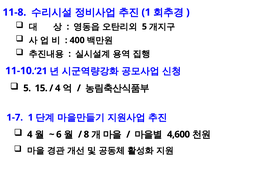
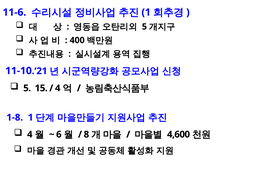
11-8: 11-8 -> 11-6
1-7: 1-7 -> 1-8
